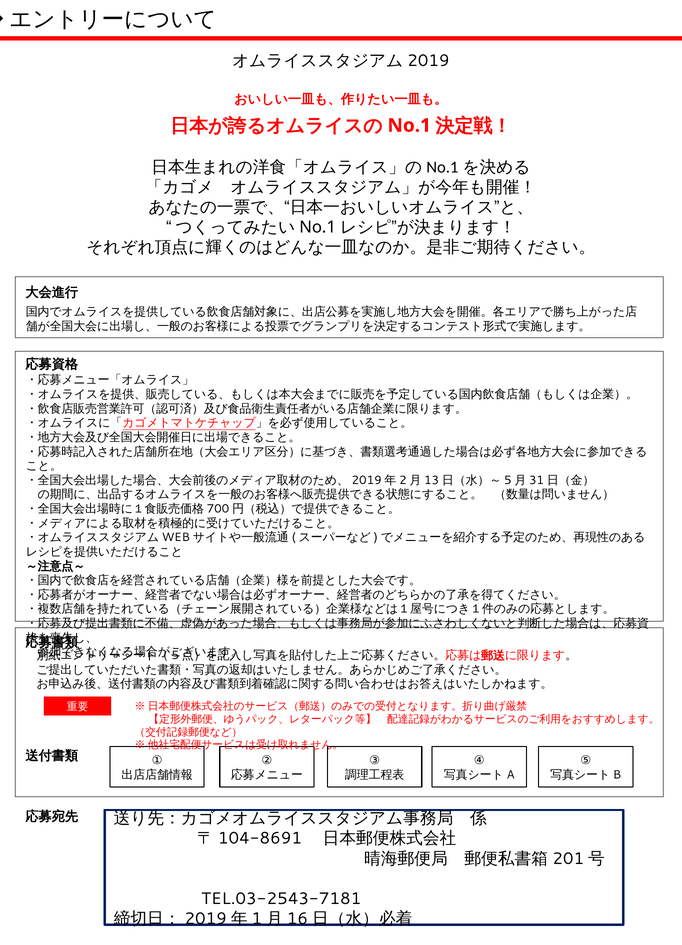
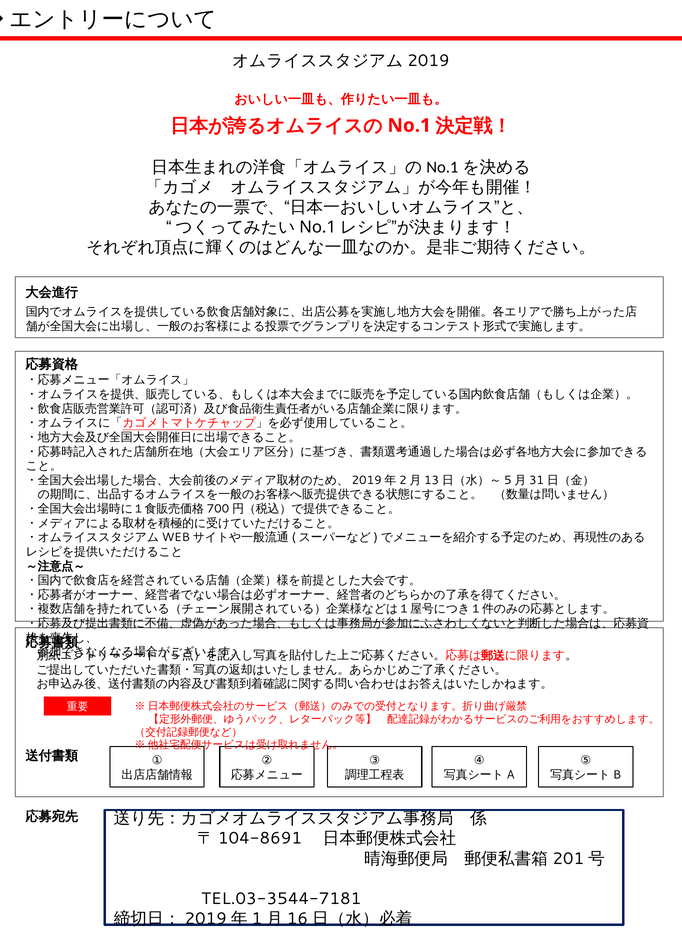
TEL.03-2543-7181: TEL.03-2543-7181 -> TEL.03-3544-7181
